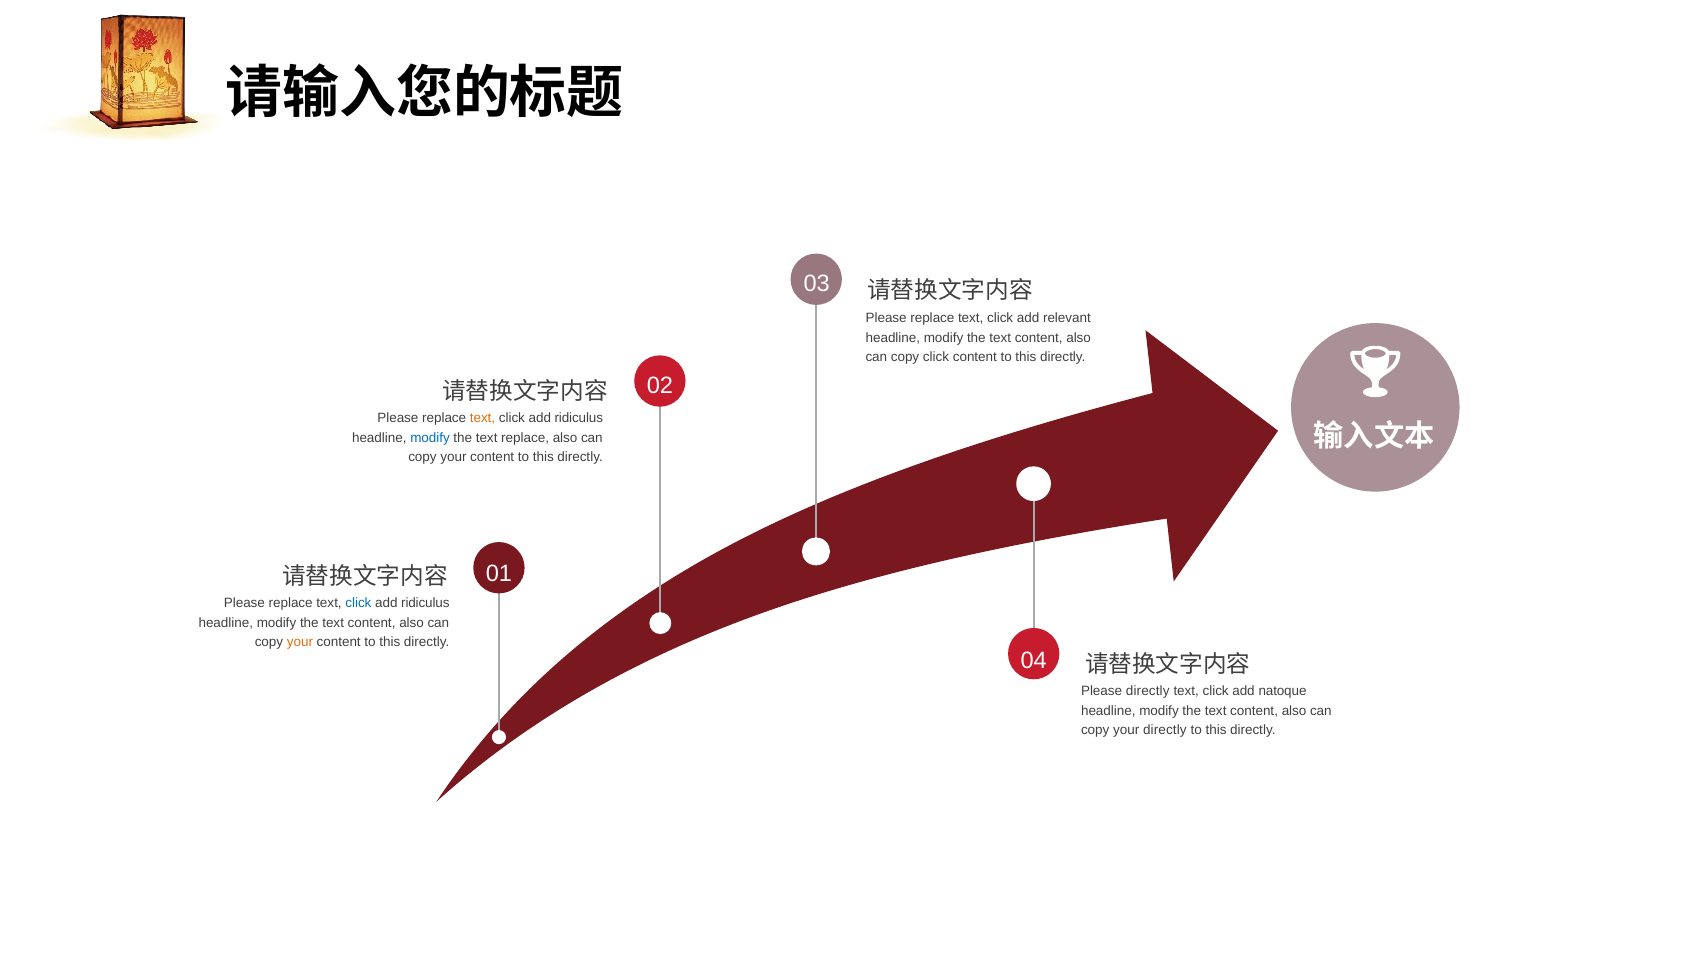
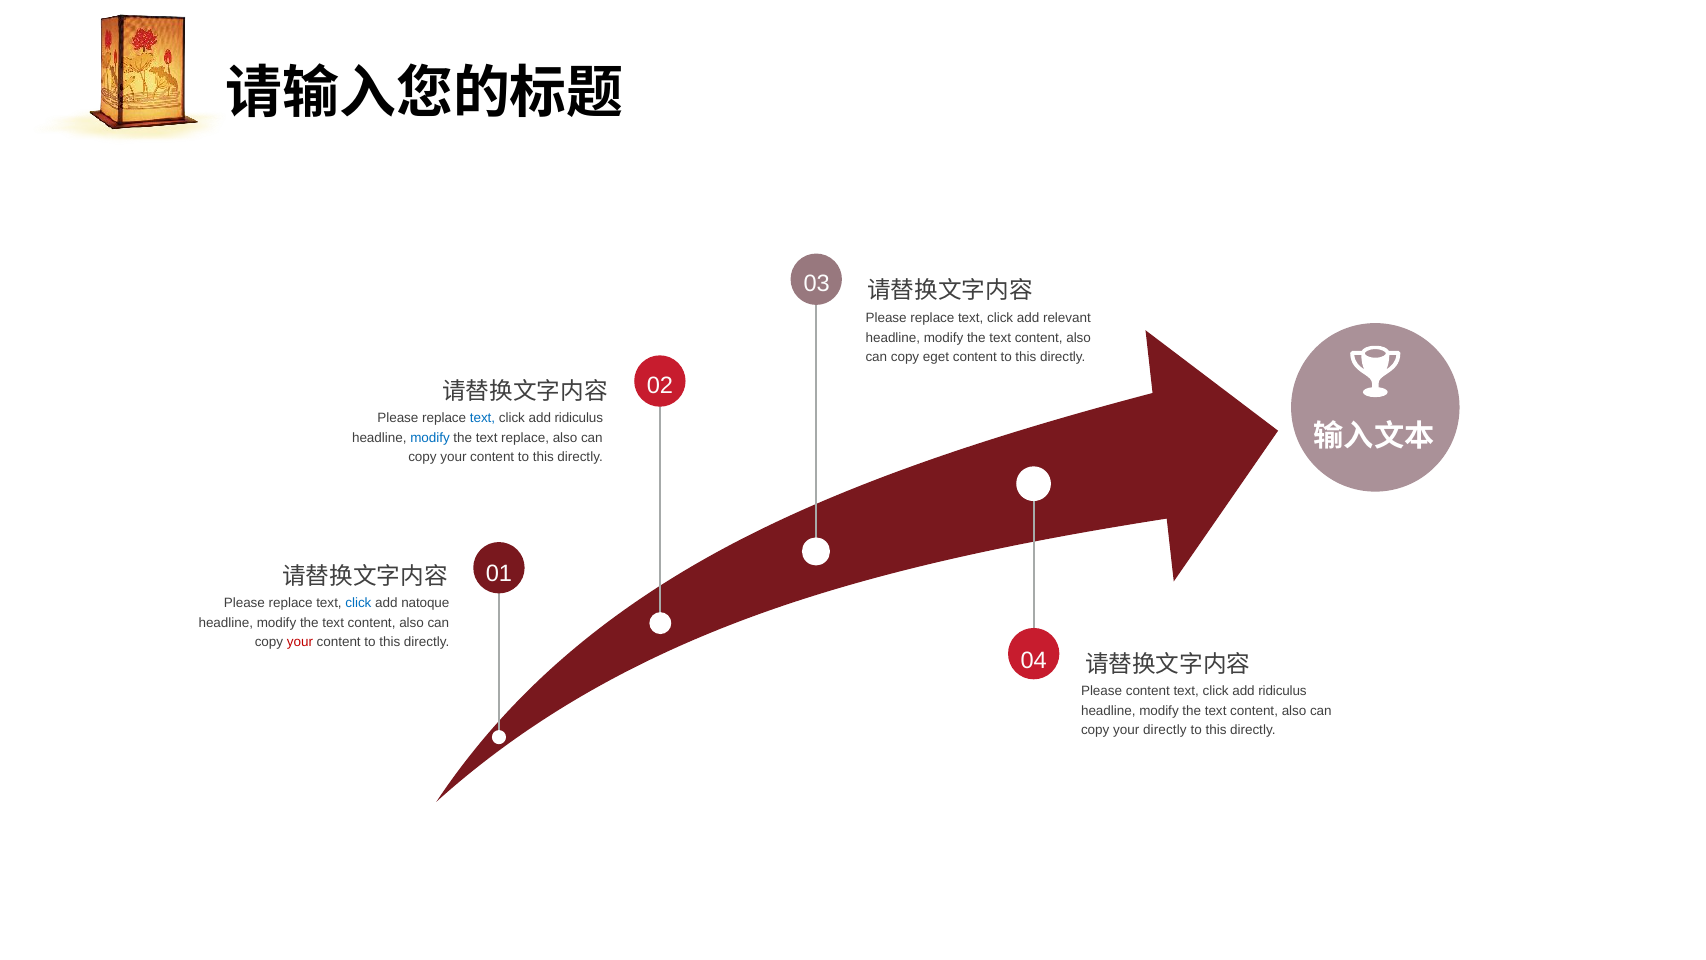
copy click: click -> eget
text at (483, 418) colour: orange -> blue
ridiculus at (425, 603): ridiculus -> natoque
your at (300, 642) colour: orange -> red
Please directly: directly -> content
natoque at (1283, 691): natoque -> ridiculus
